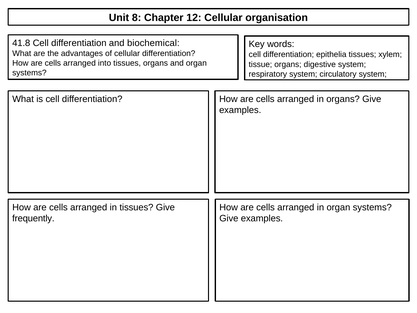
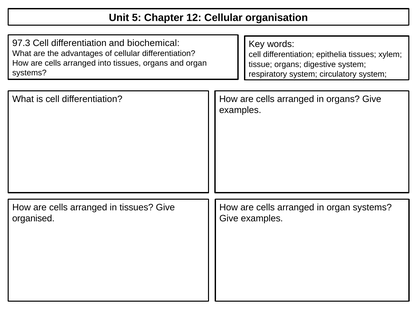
8: 8 -> 5
41.8: 41.8 -> 97.3
frequently: frequently -> organised
